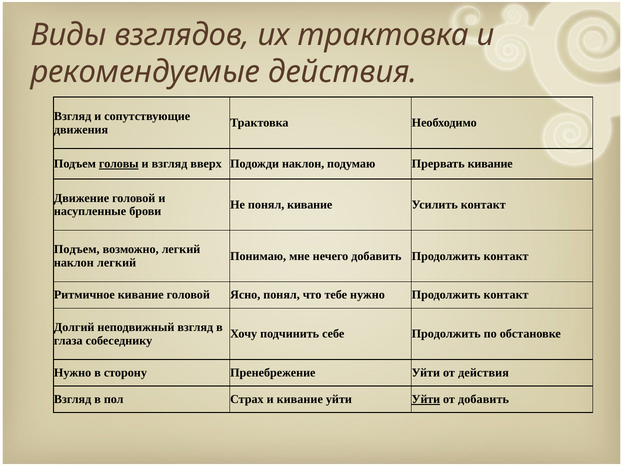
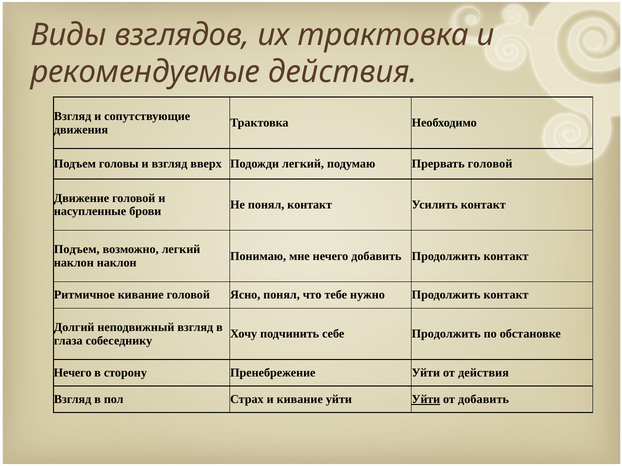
головы underline: present -> none
Подожди наклон: наклон -> легкий
Прервать кивание: кивание -> головой
понял кивание: кивание -> контакт
наклон легкий: легкий -> наклон
Нужно at (73, 373): Нужно -> Нечего
